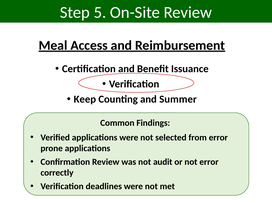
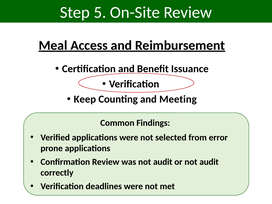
Summer: Summer -> Meeting
or not error: error -> audit
